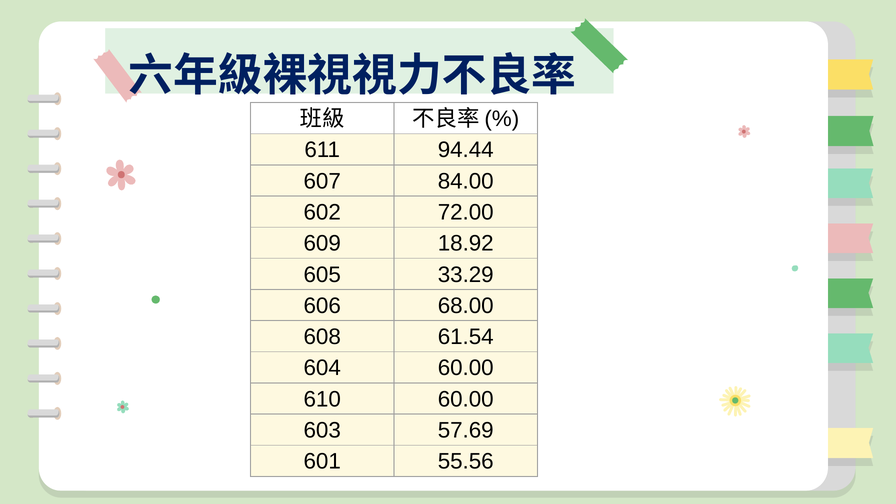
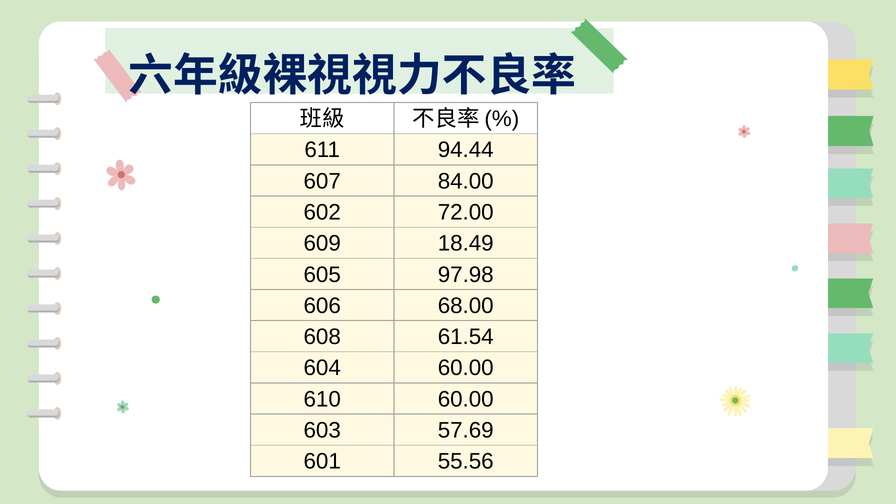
18.92: 18.92 -> 18.49
33.29: 33.29 -> 97.98
